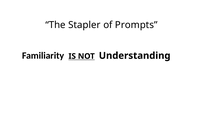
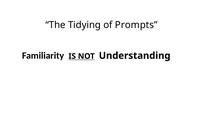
Stapler: Stapler -> Tidying
